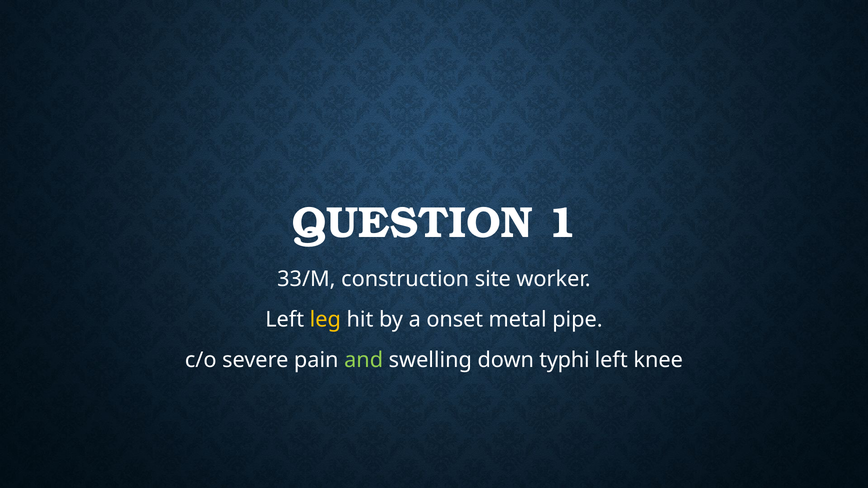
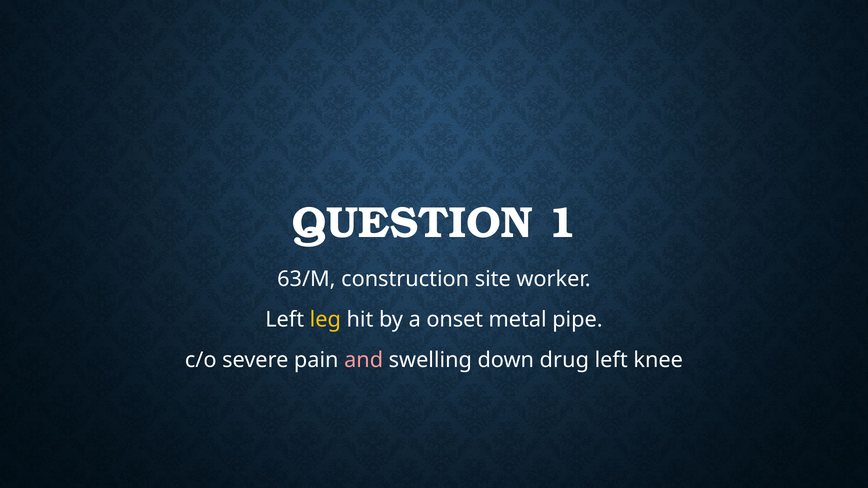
33/M: 33/M -> 63/M
and colour: light green -> pink
typhi: typhi -> drug
